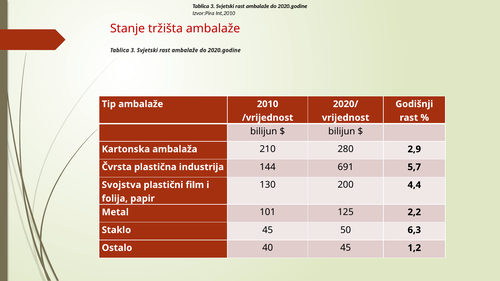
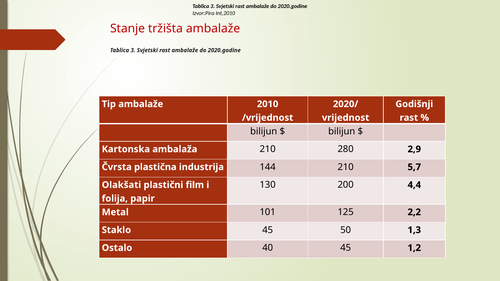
144 691: 691 -> 210
Svojstva: Svojstva -> Olakšati
6,3: 6,3 -> 1,3
